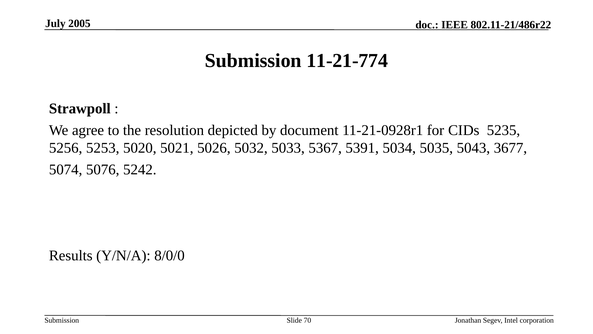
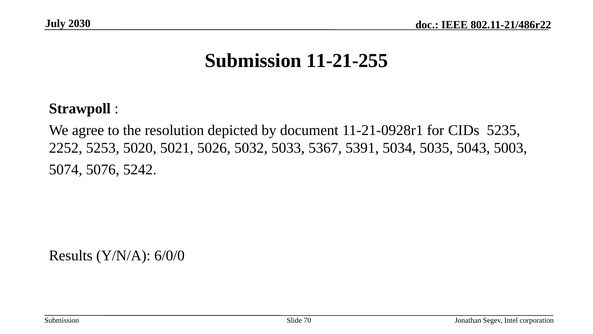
2005: 2005 -> 2030
11-21-774: 11-21-774 -> 11-21-255
5256: 5256 -> 2252
3677: 3677 -> 5003
8/0/0: 8/0/0 -> 6/0/0
